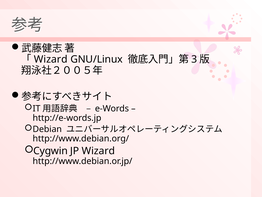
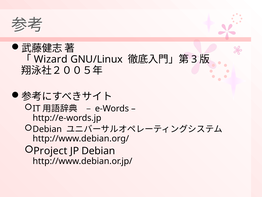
Cygwin: Cygwin -> Project
JP Wizard: Wizard -> Debian
